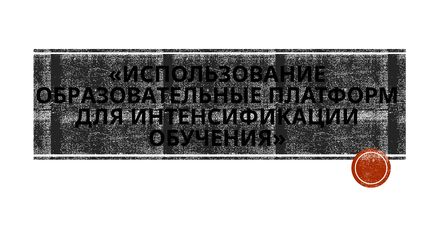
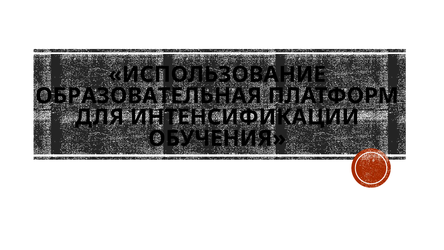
ОБРАЗОВАТЕЛЬНЫЕ: ОБРАЗОВАТЕЛЬНЫЕ -> ОБРАЗОВАТЕЛЬНАЯ
